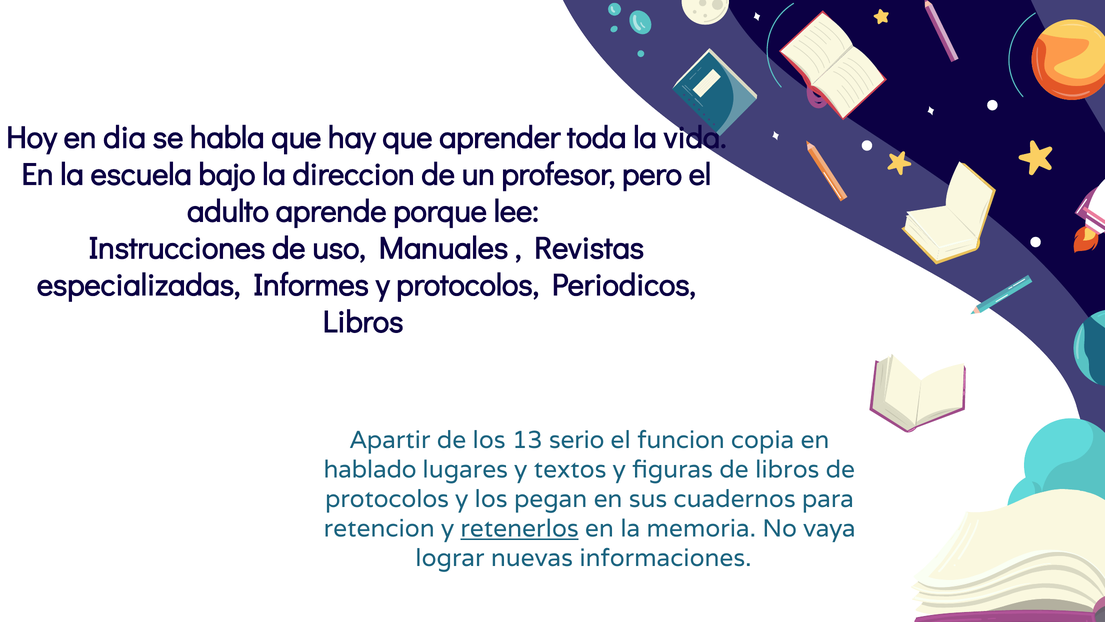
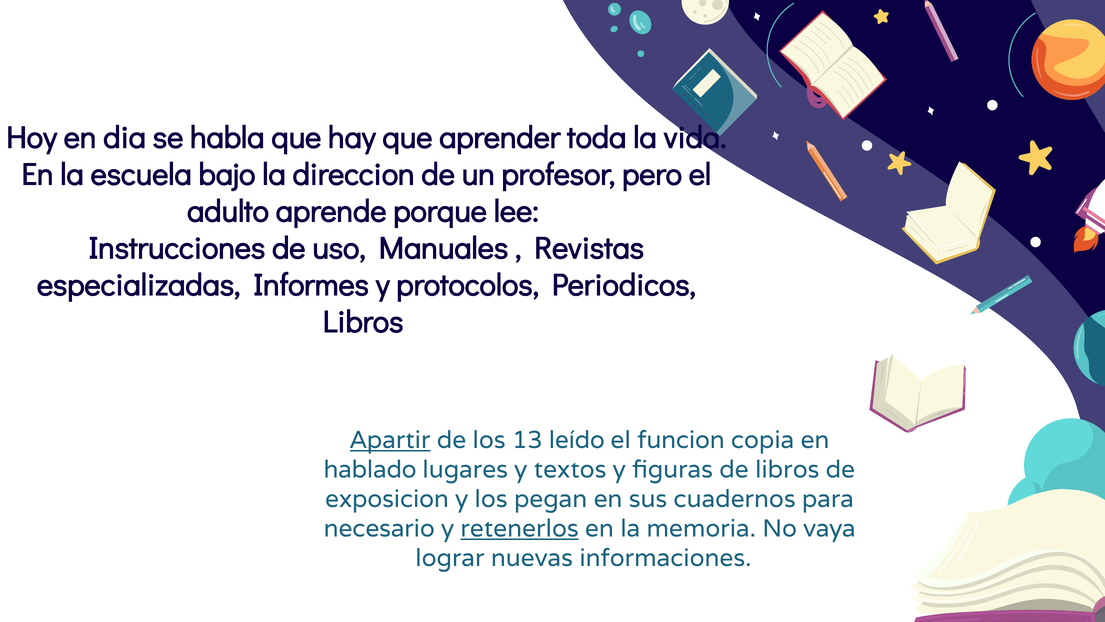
Apartir underline: none -> present
serio: serio -> leído
protocolos at (387, 499): protocolos -> exposicion
retencion: retencion -> necesario
